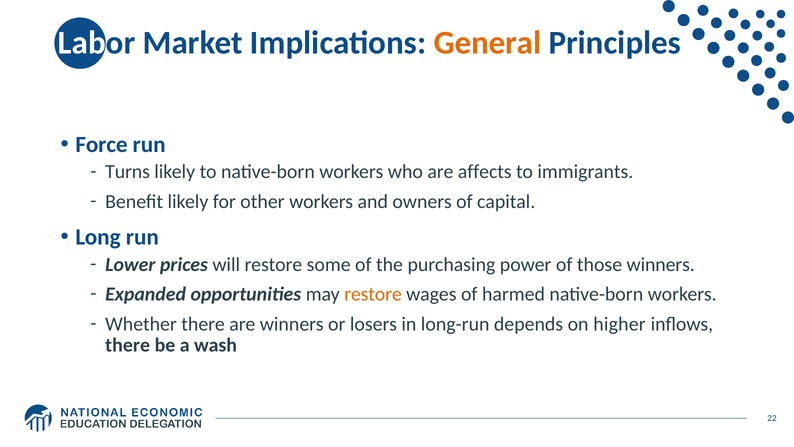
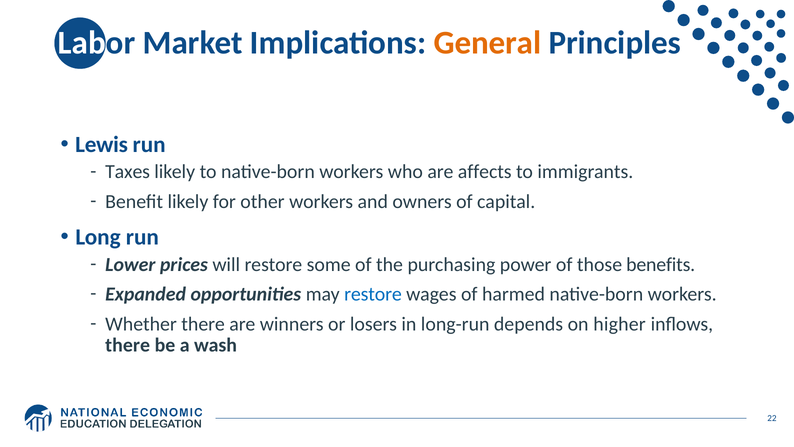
Force: Force -> Lewis
Turns: Turns -> Taxes
those winners: winners -> benefits
restore at (373, 294) colour: orange -> blue
